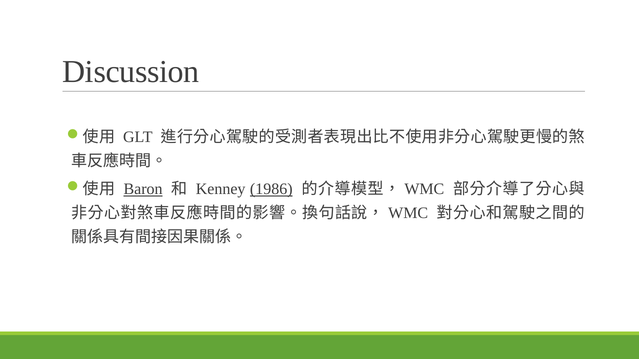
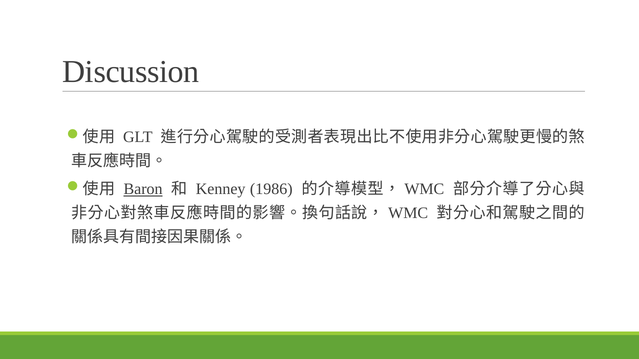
1986 underline: present -> none
